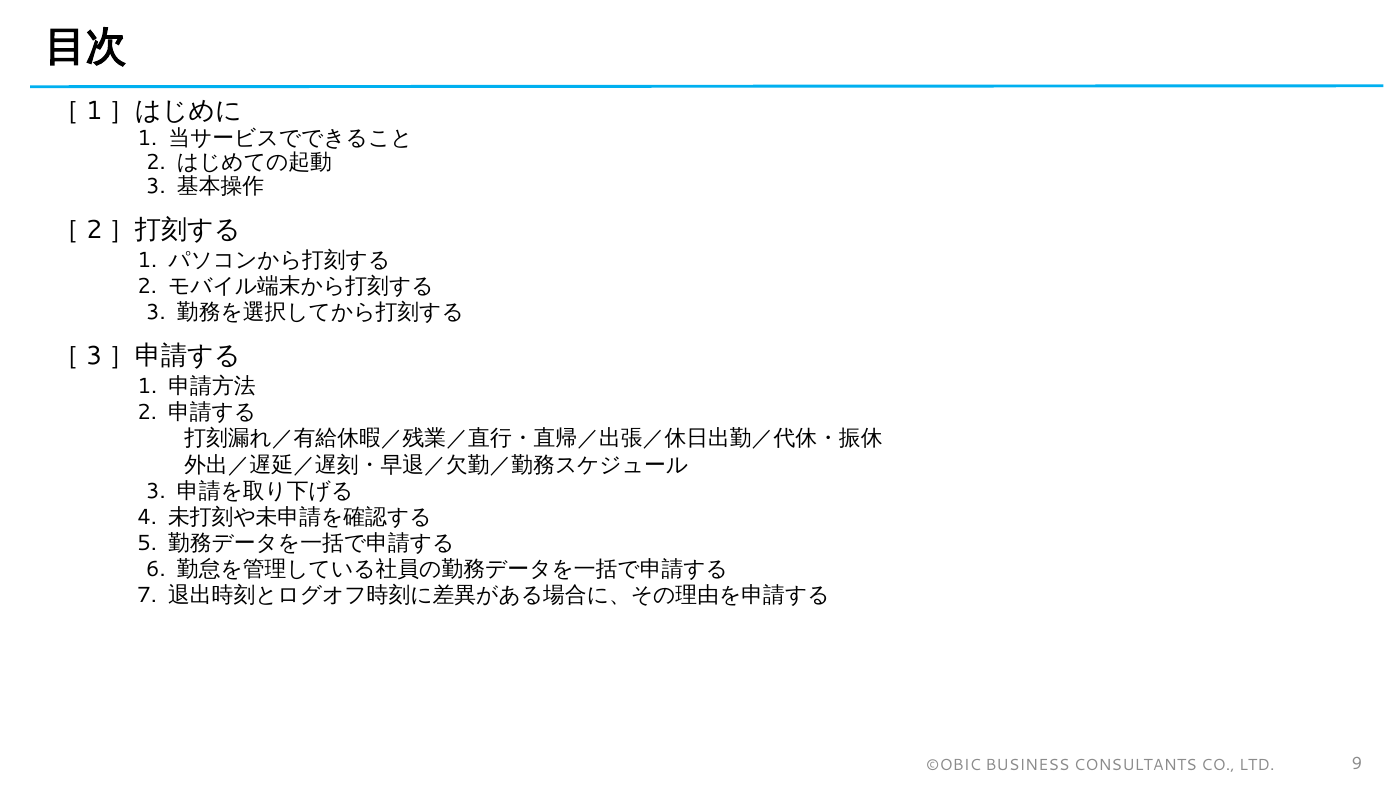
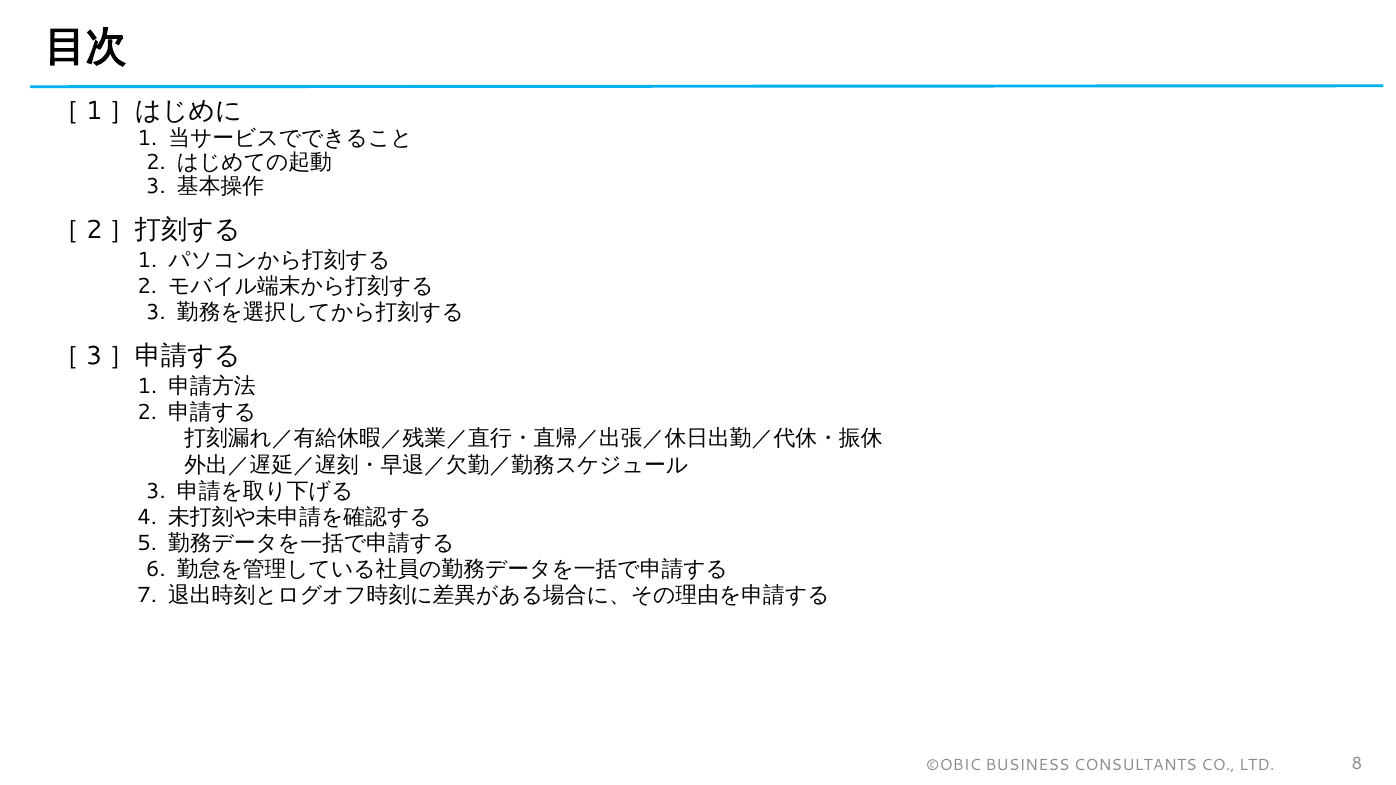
9: 9 -> 8
